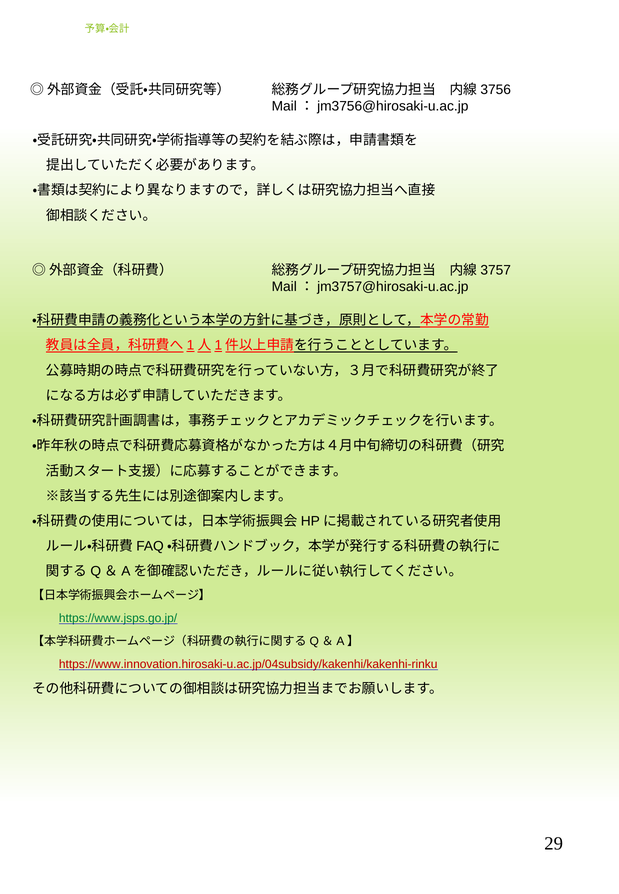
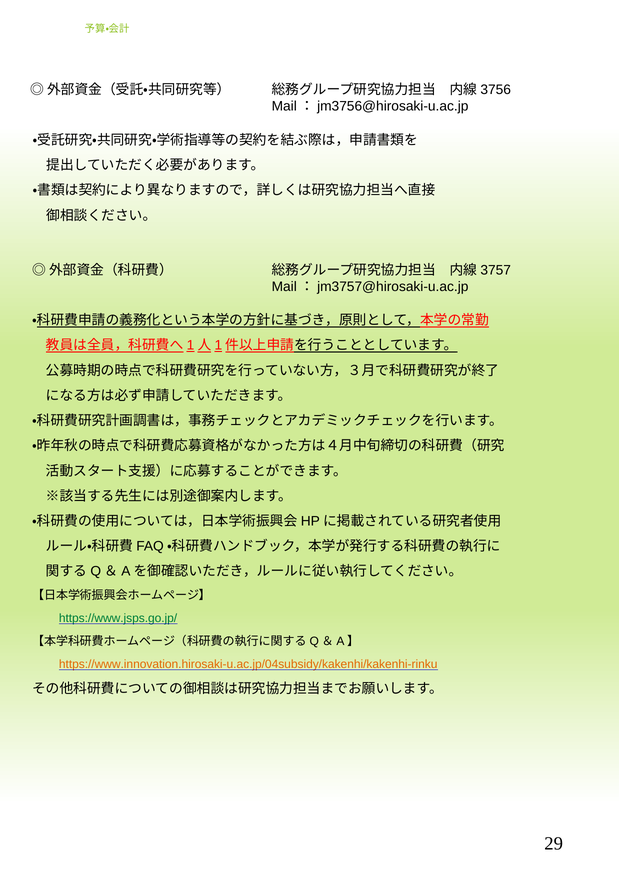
https://www.innovation.hirosaki-u.ac.jp/04subsidy/kakenhi/kakenhi-rinku colour: red -> orange
